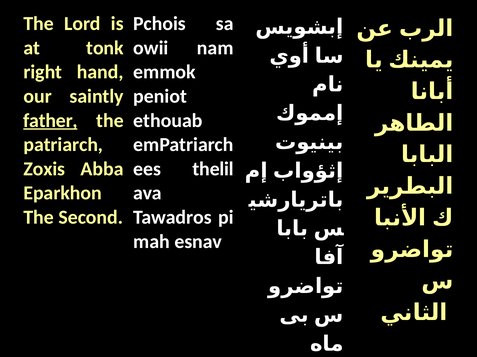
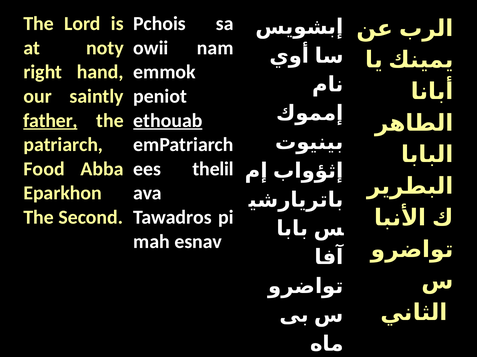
tonk: tonk -> noty
ethouab underline: none -> present
Zoxis: Zoxis -> Food
